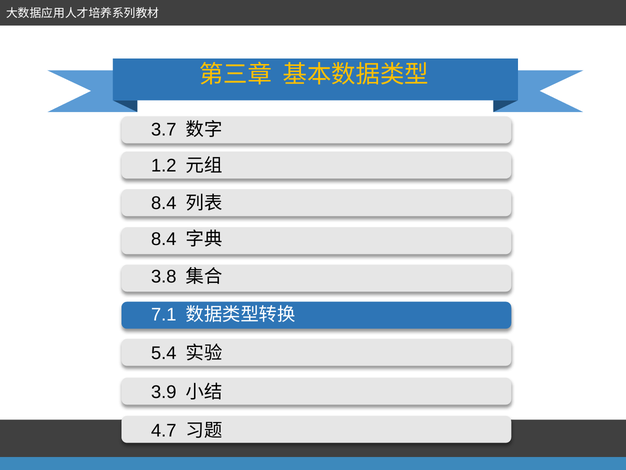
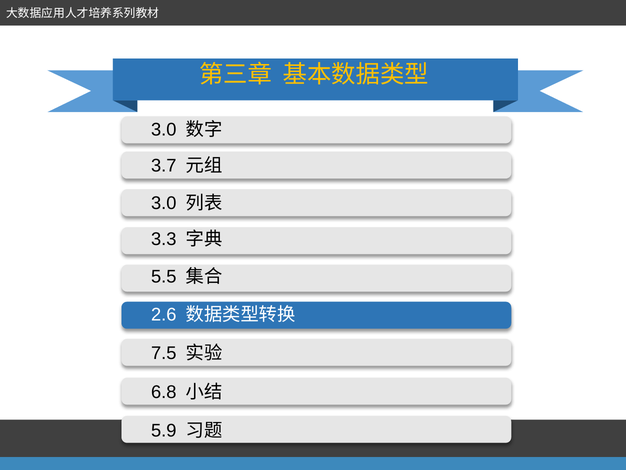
3.7 at (164, 129): 3.7 -> 3.0
1.2: 1.2 -> 3.7
8.4 at (164, 203): 8.4 -> 3.0
8.4 at (164, 239): 8.4 -> 3.3
3.8: 3.8 -> 5.5
7.1: 7.1 -> 2.6
5.4: 5.4 -> 7.5
3.9: 3.9 -> 6.8
4.7: 4.7 -> 5.9
